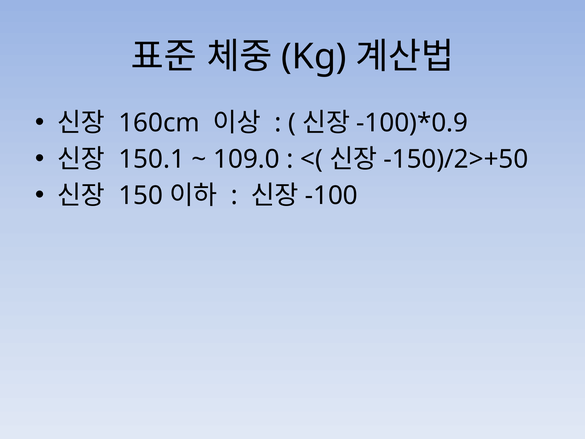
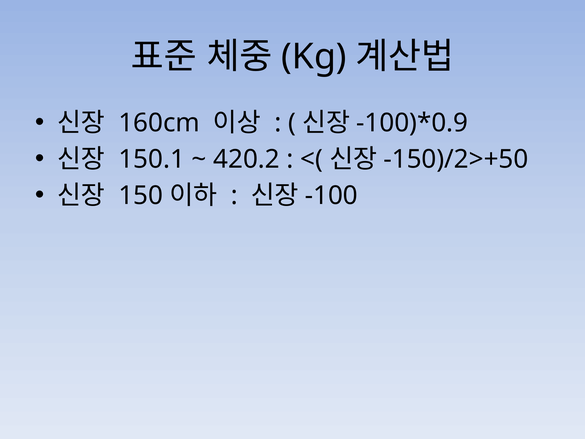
109.0: 109.0 -> 420.2
